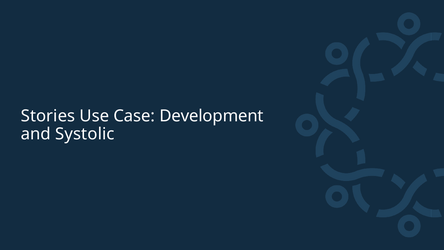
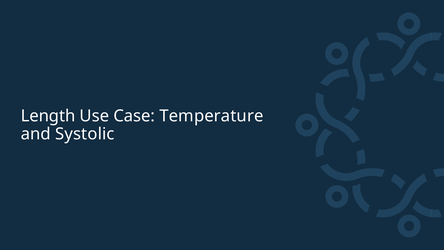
Stories: Stories -> Length
Development: Development -> Temperature
